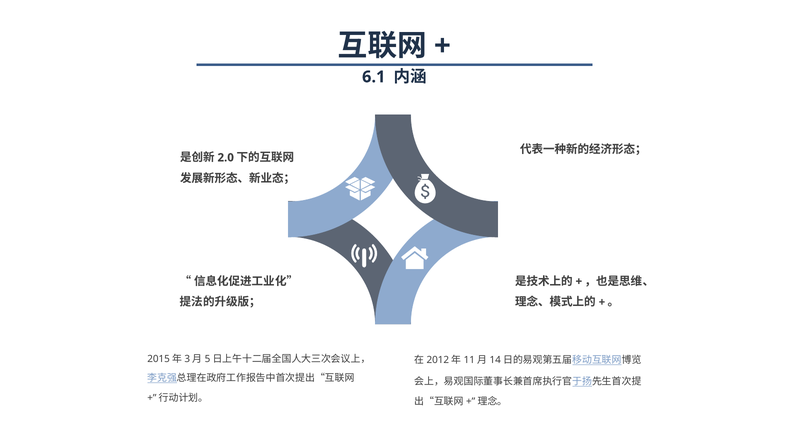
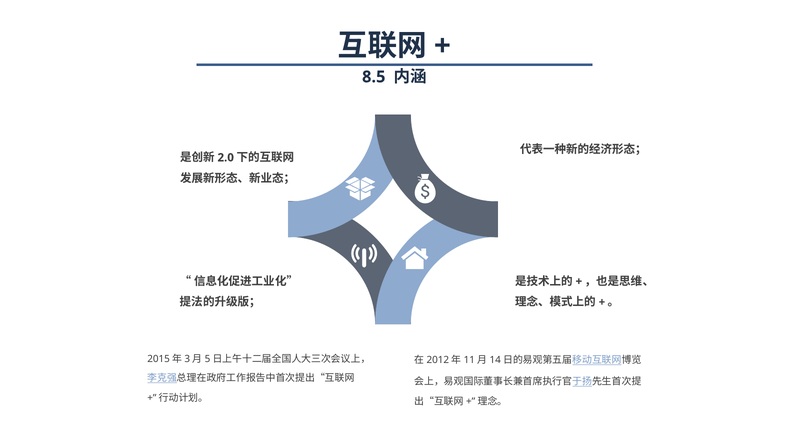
6.1: 6.1 -> 8.5
